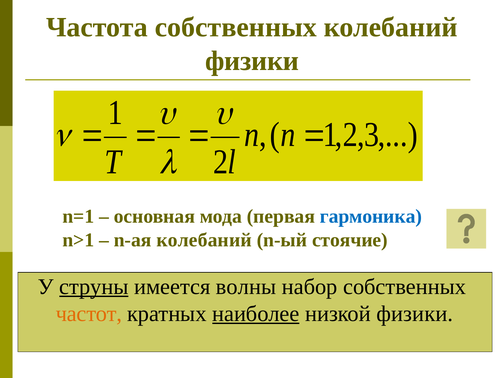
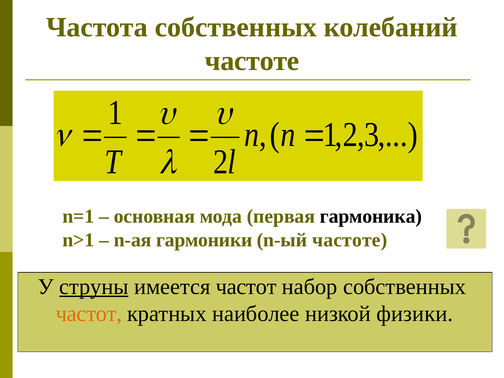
физики at (252, 61): физики -> частоте
гармоника colour: blue -> black
n-ая колебаний: колебаний -> гармоники
n-ый стоячие: стоячие -> частоте
имеется волны: волны -> частот
наиболее underline: present -> none
